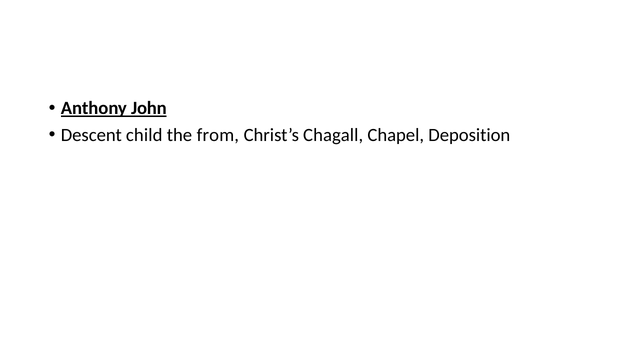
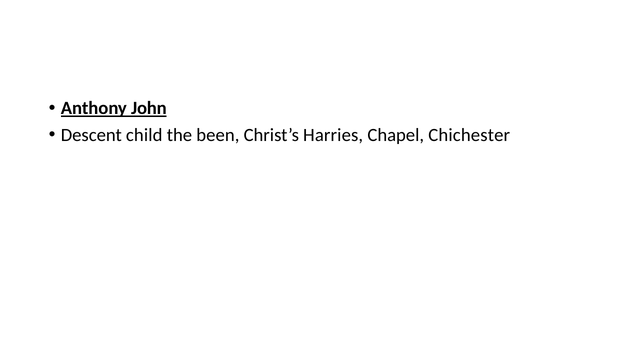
from: from -> been
Chagall: Chagall -> Harries
Deposition: Deposition -> Chichester
